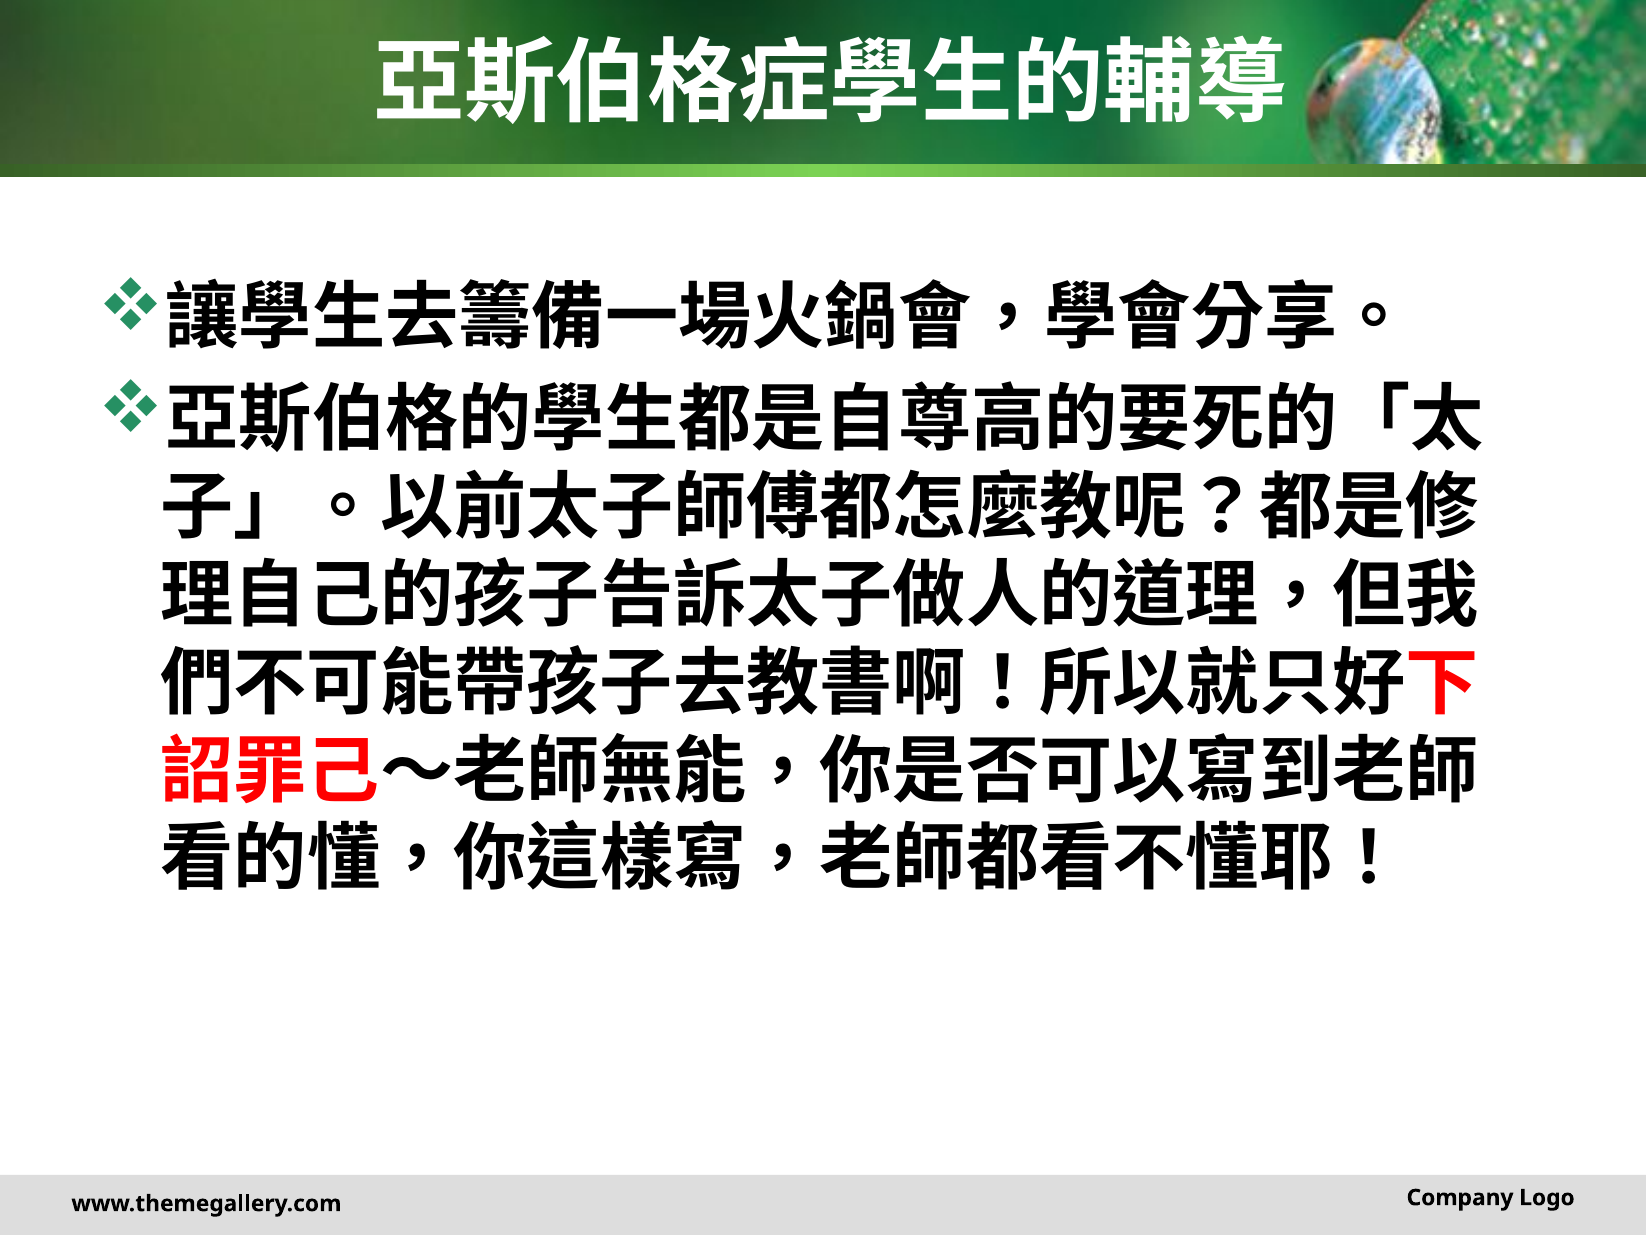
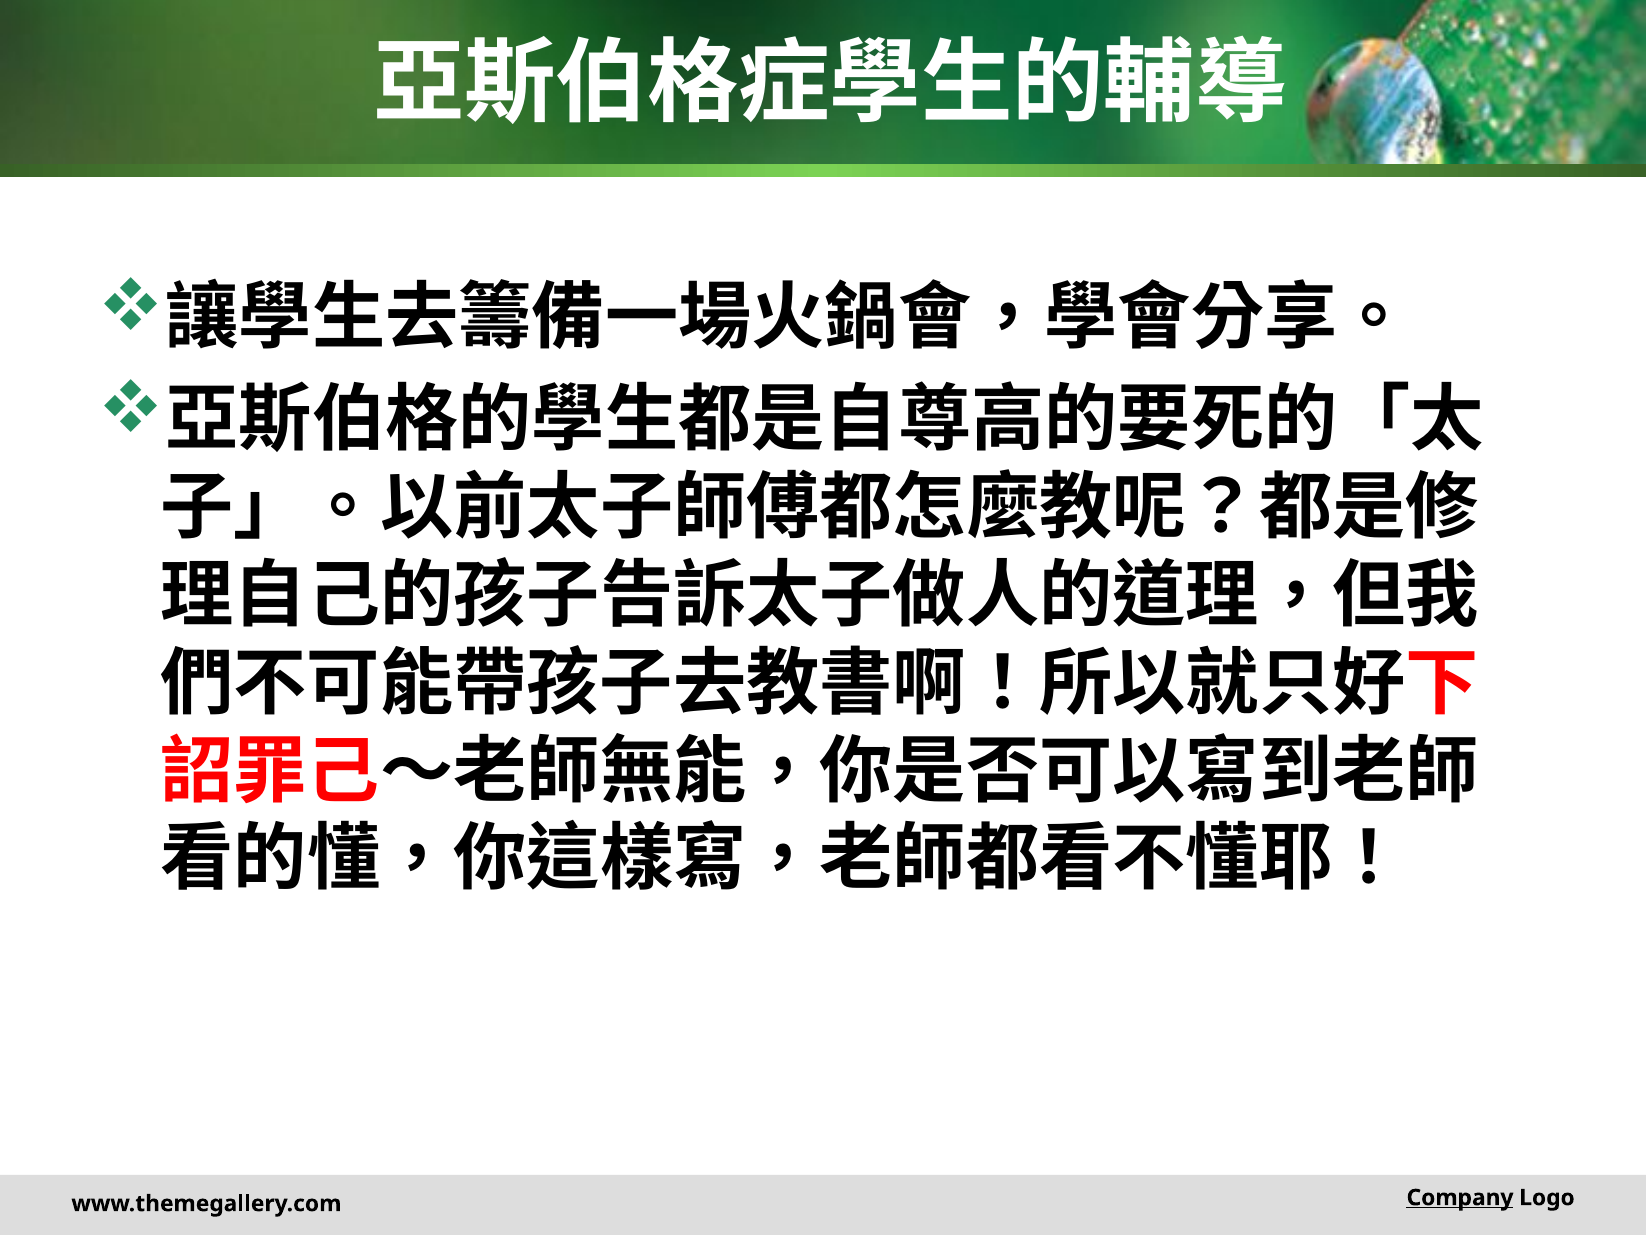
Company underline: none -> present
